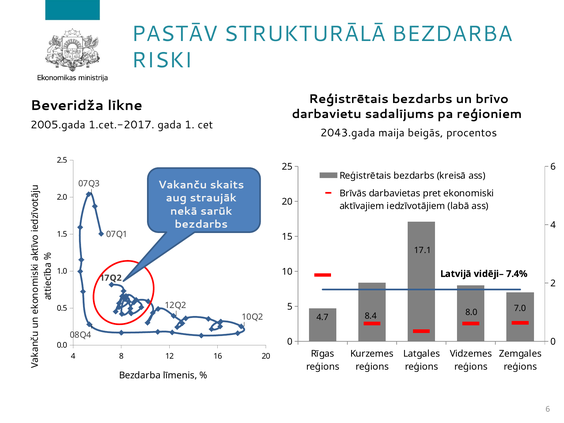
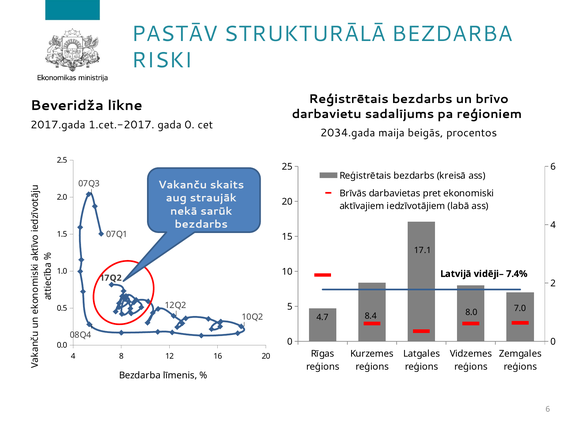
2005.gada: 2005.gada -> 2017.gada
gada 1: 1 -> 0
2043.gada: 2043.gada -> 2034.gada
